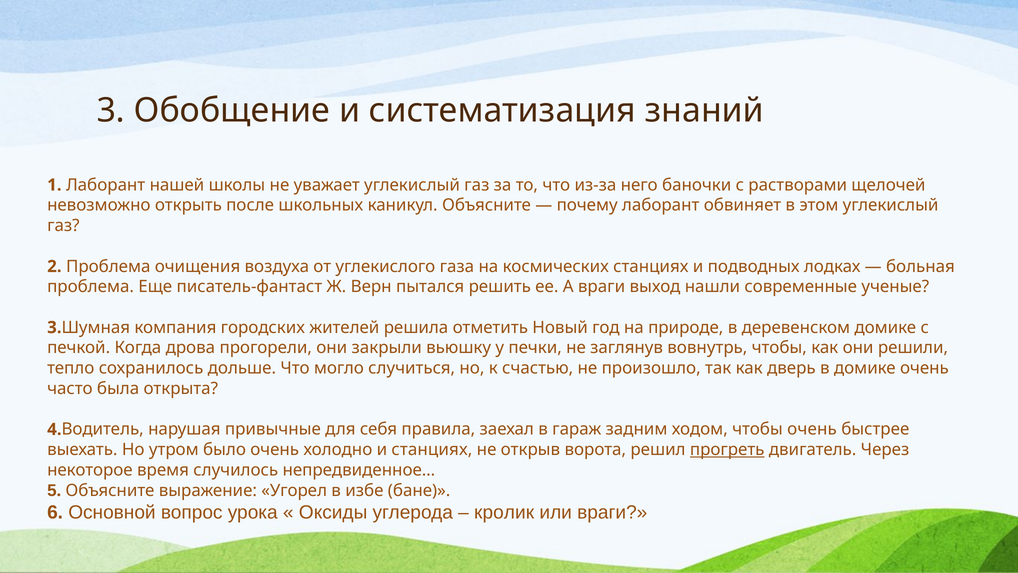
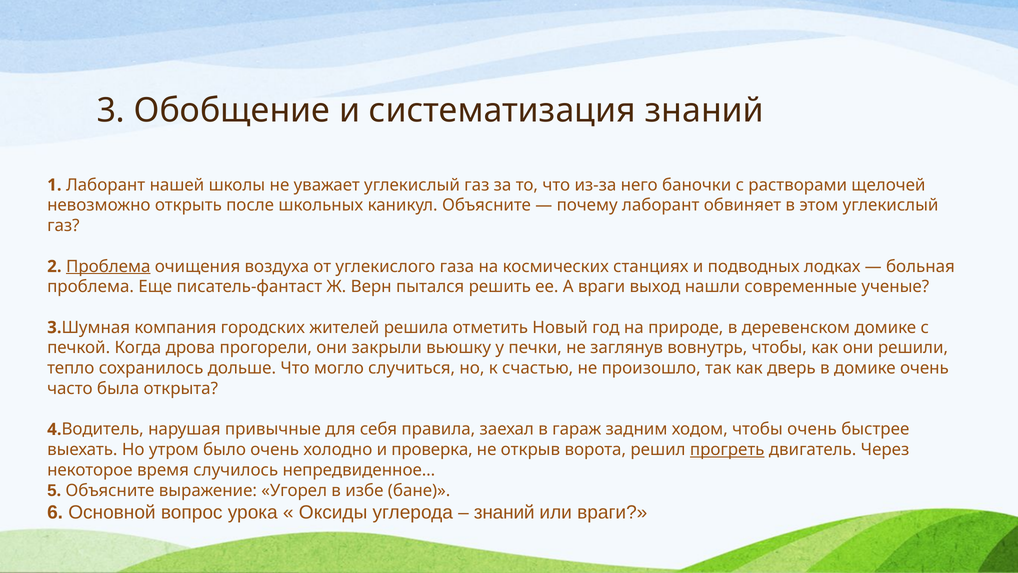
Проблема at (108, 266) underline: none -> present
и станциях: станциях -> проверка
кролик at (504, 512): кролик -> знаний
